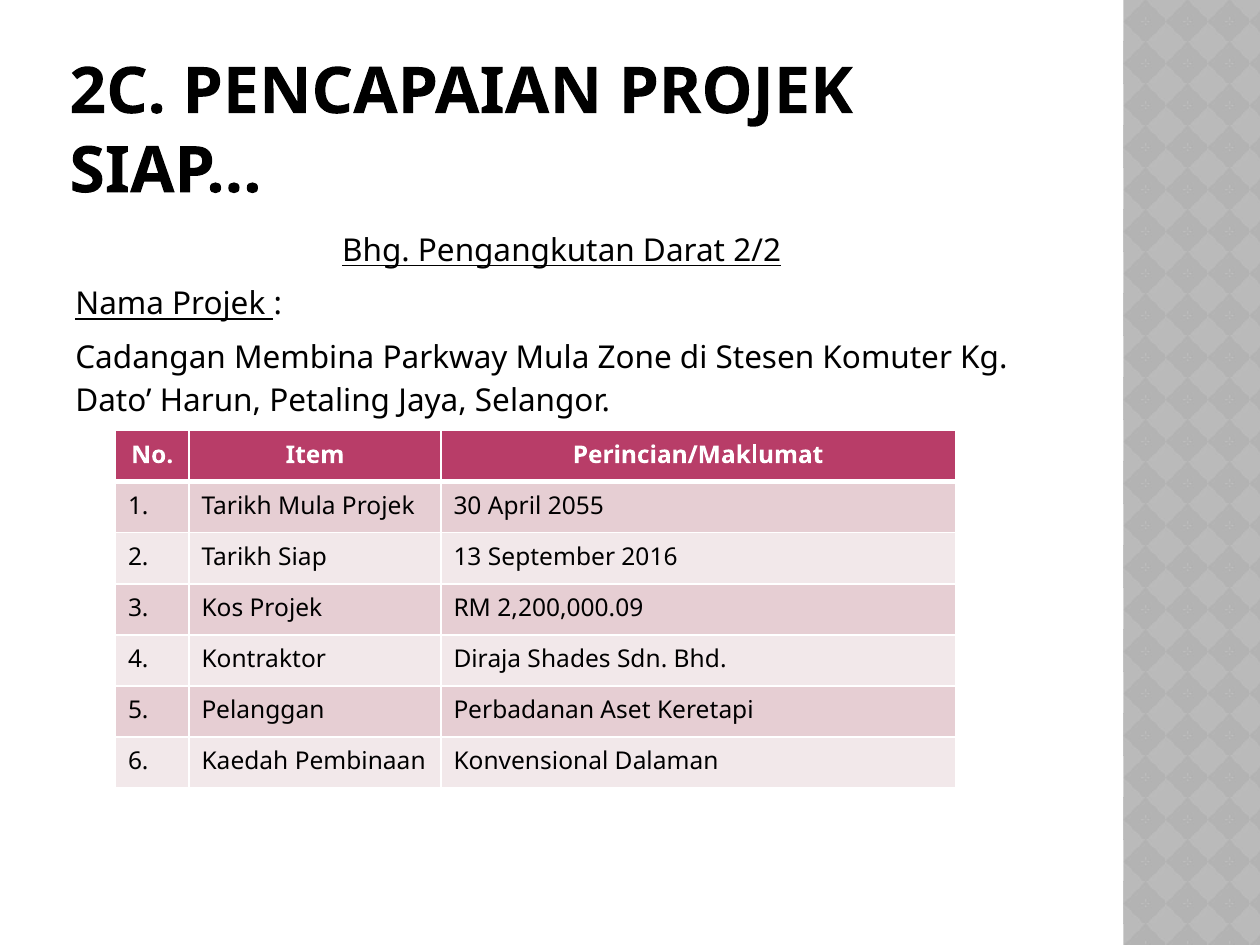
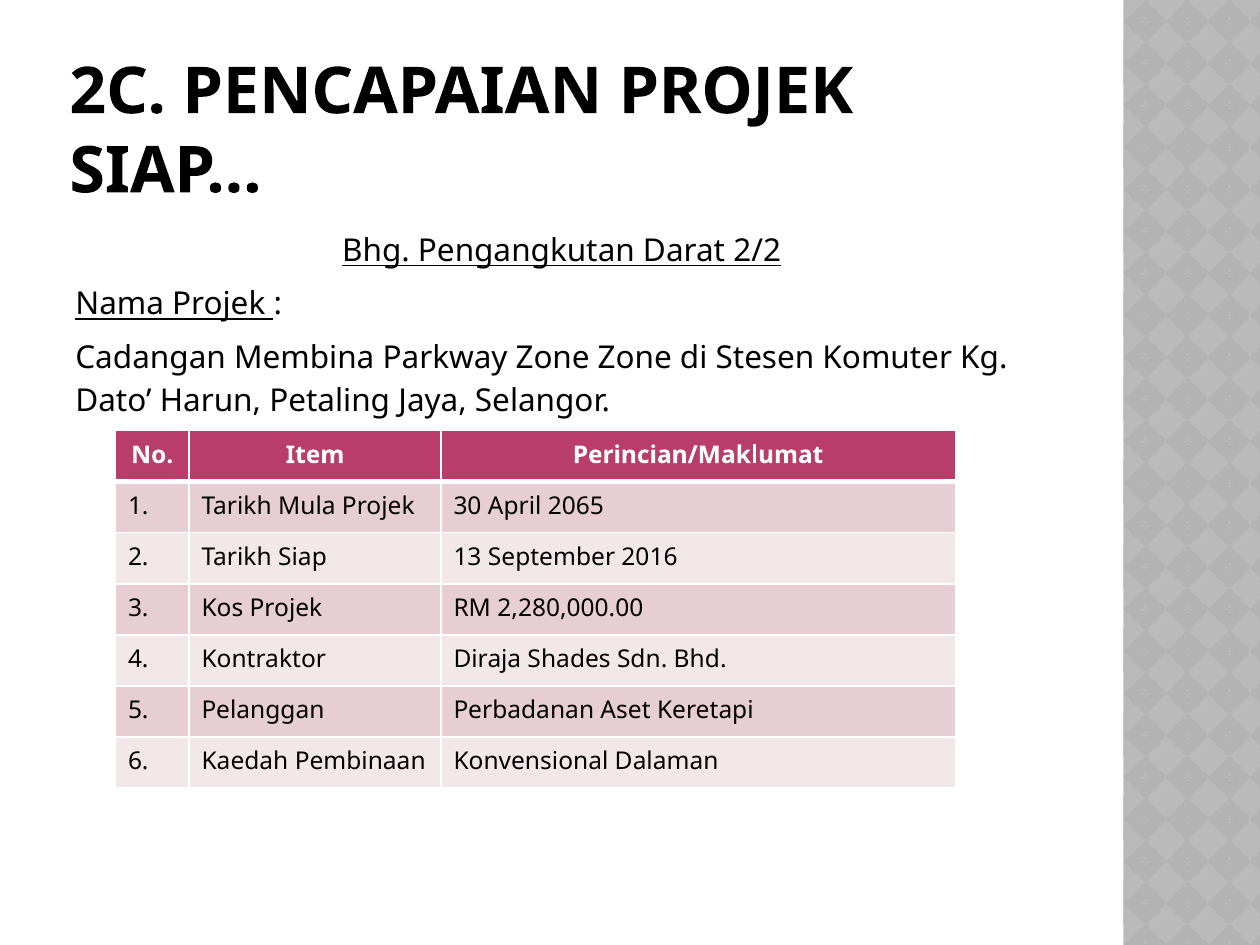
Parkway Mula: Mula -> Zone
2055: 2055 -> 2065
2,200,000.09: 2,200,000.09 -> 2,280,000.00
